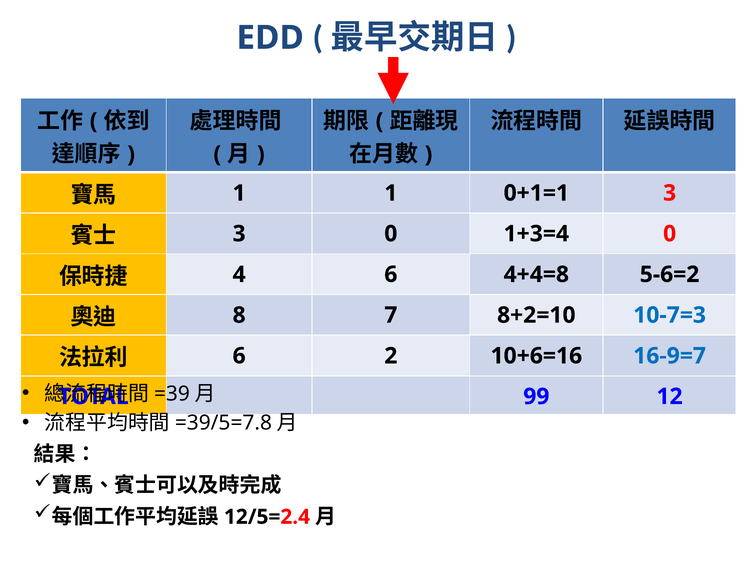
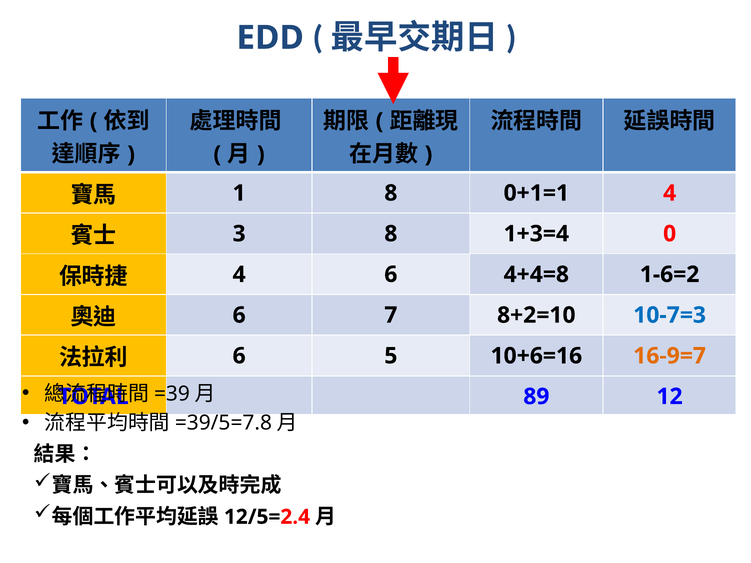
1 1: 1 -> 8
0+1=1 3: 3 -> 4
3 0: 0 -> 8
5-6=2: 5-6=2 -> 1-6=2
8 at (239, 315): 8 -> 6
2: 2 -> 5
16-9=7 colour: blue -> orange
99: 99 -> 89
